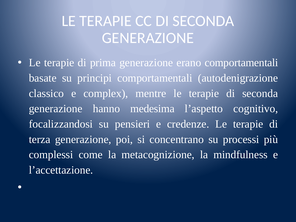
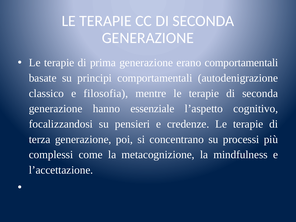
complex: complex -> filosofia
medesima: medesima -> essenziale
